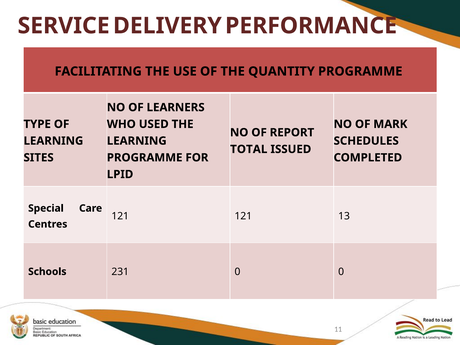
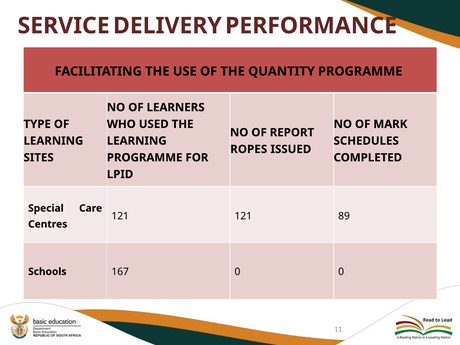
TOTAL: TOTAL -> ROPES
13: 13 -> 89
231: 231 -> 167
